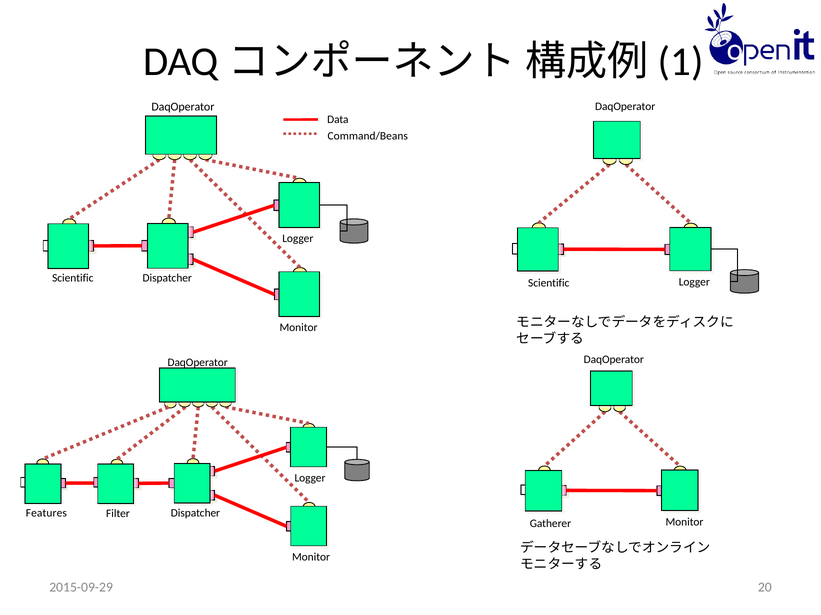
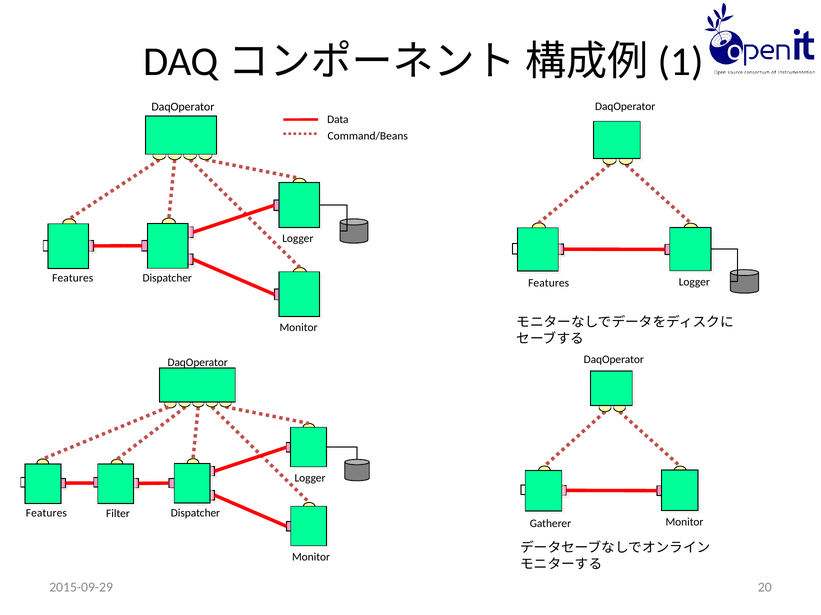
Scientific at (73, 279): Scientific -> Features
Scientific at (549, 283): Scientific -> Features
